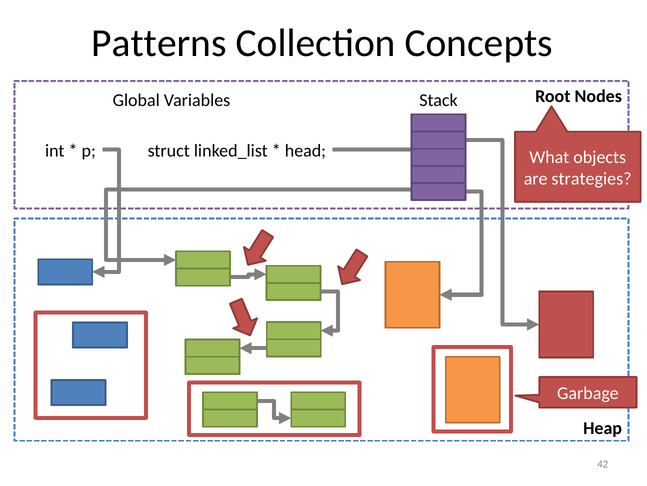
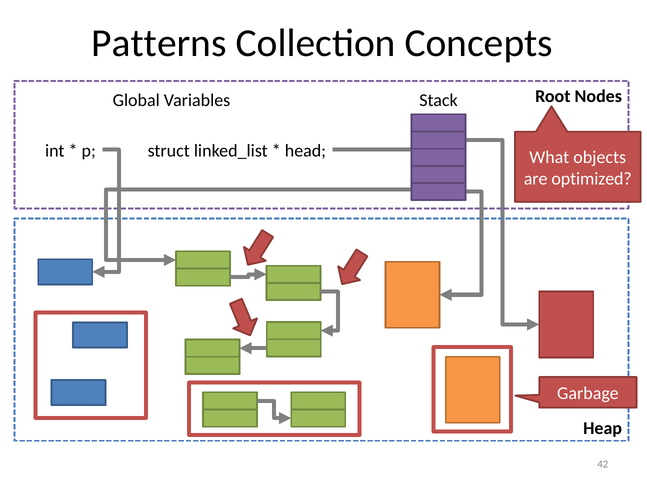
strategies: strategies -> optimized
